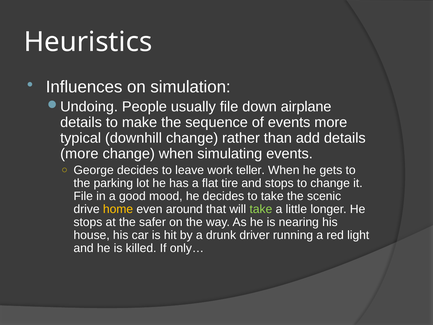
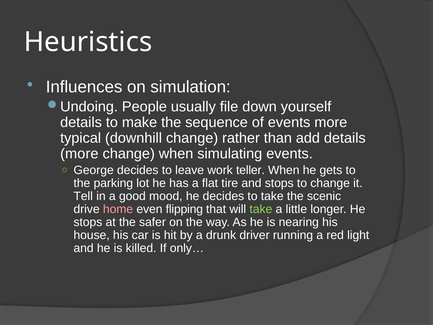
airplane: airplane -> yourself
File at (83, 196): File -> Tell
home colour: yellow -> pink
around: around -> flipping
